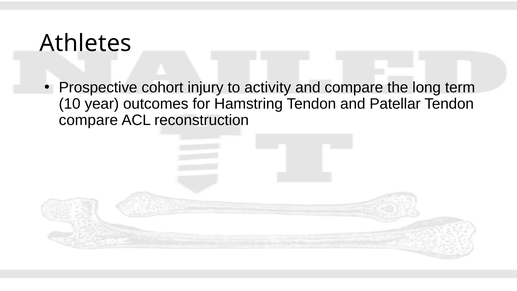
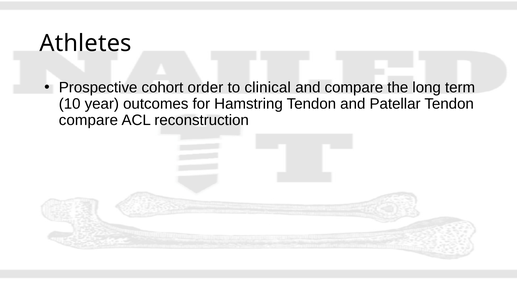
injury: injury -> order
activity: activity -> clinical
